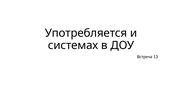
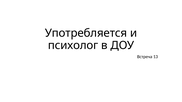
системах: системах -> психолог
